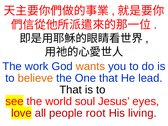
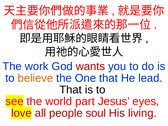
wants colour: orange -> red
soul: soul -> part
root: root -> soul
